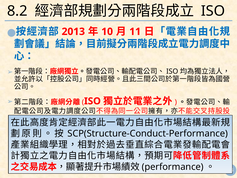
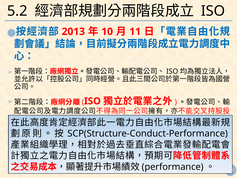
8.2: 8.2 -> 5.2
